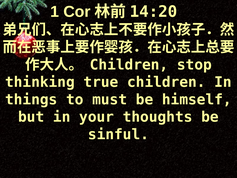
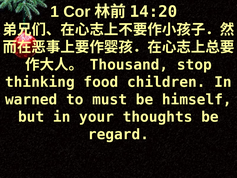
Children at (129, 65): Children -> Thousand
true: true -> food
things: things -> warned
sinful: sinful -> regard
